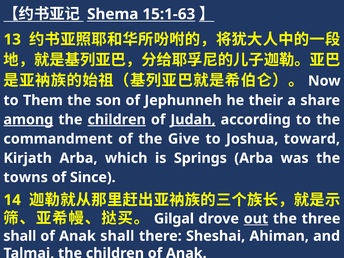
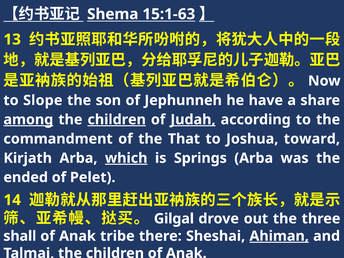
Them: Them -> Slope
their: their -> have
Give: Give -> That
which underline: none -> present
towns: towns -> ended
Since: Since -> Pelet
out underline: present -> none
Anak shall: shall -> tribe
Ahiman underline: none -> present
